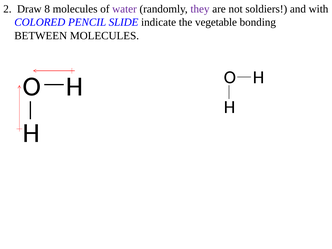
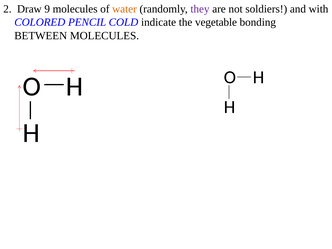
8: 8 -> 9
water colour: purple -> orange
SLIDE: SLIDE -> COLD
